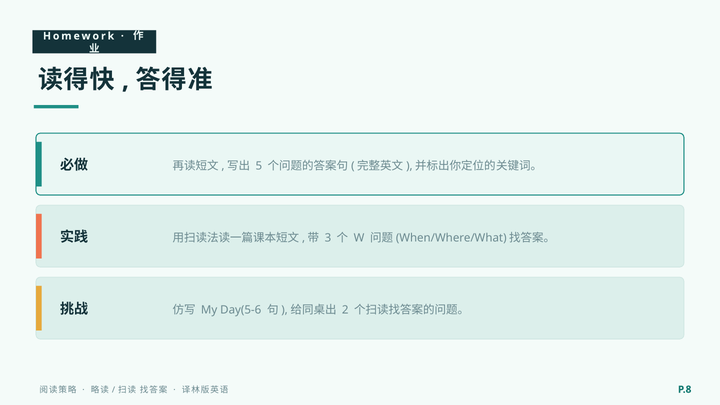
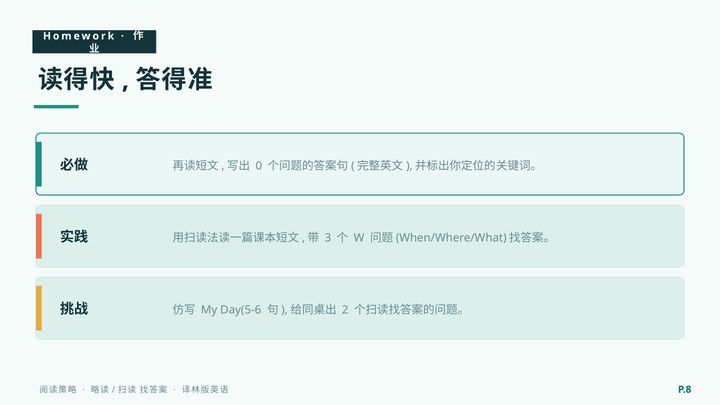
5: 5 -> 0
